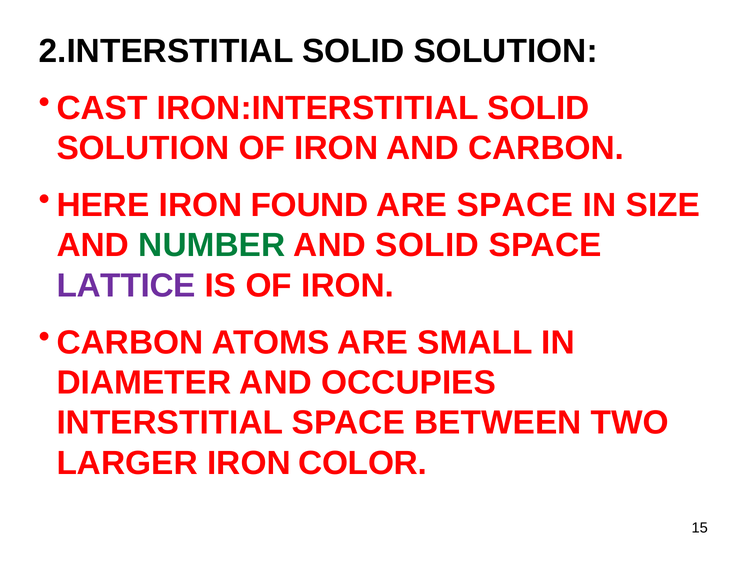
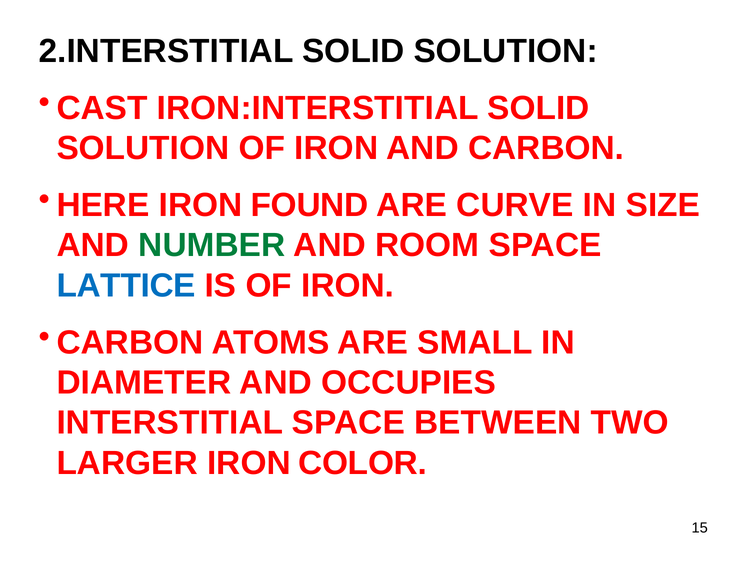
ARE SPACE: SPACE -> CURVE
AND SOLID: SOLID -> ROOM
LATTICE colour: purple -> blue
